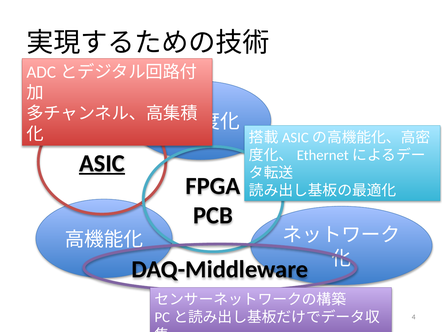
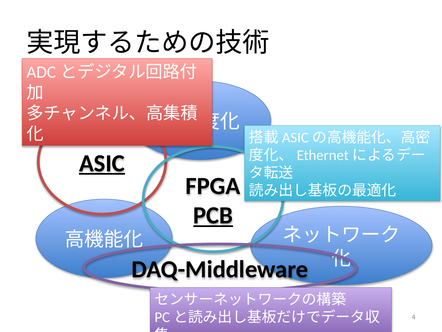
PCB underline: none -> present
